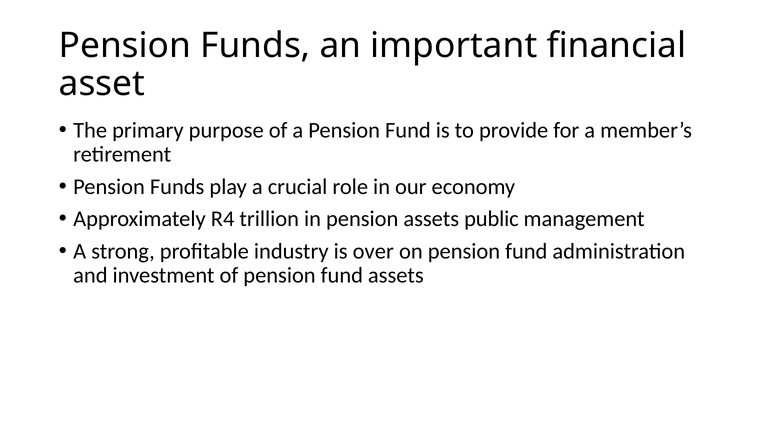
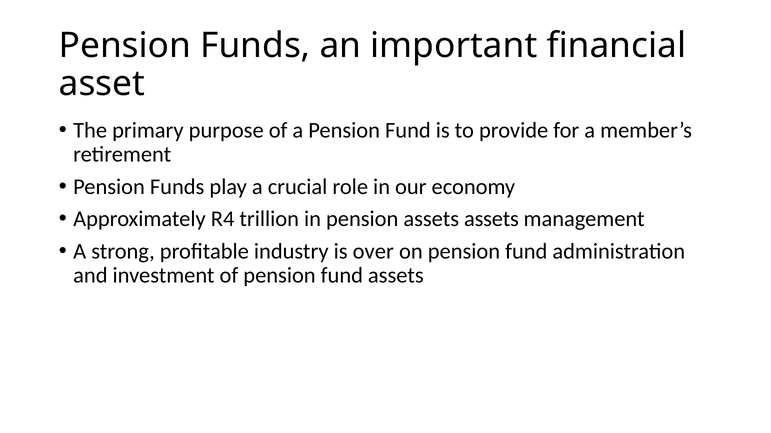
assets public: public -> assets
